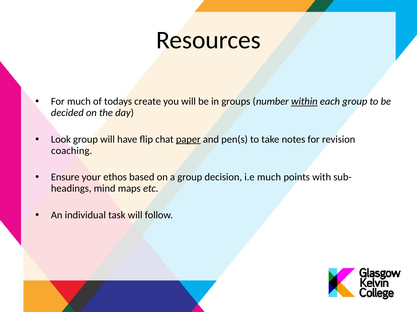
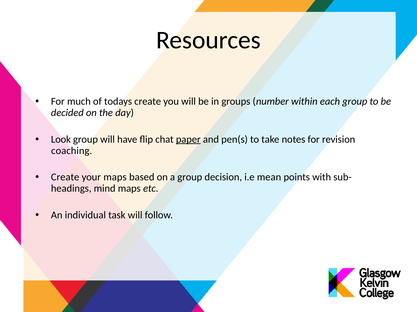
within underline: present -> none
Ensure at (65, 178): Ensure -> Create
your ethos: ethos -> maps
i.e much: much -> mean
